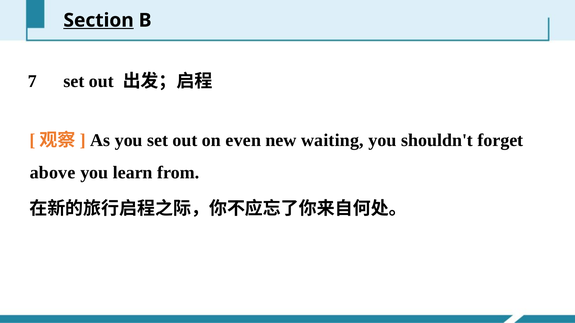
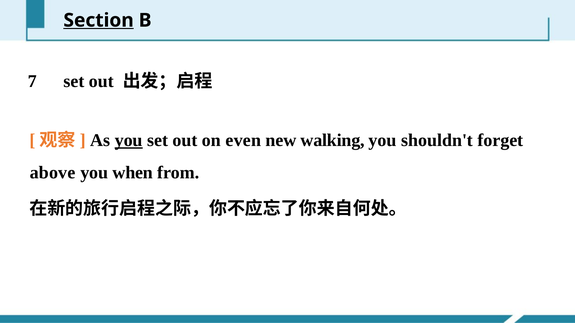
you at (129, 140) underline: none -> present
waiting: waiting -> walking
learn: learn -> when
